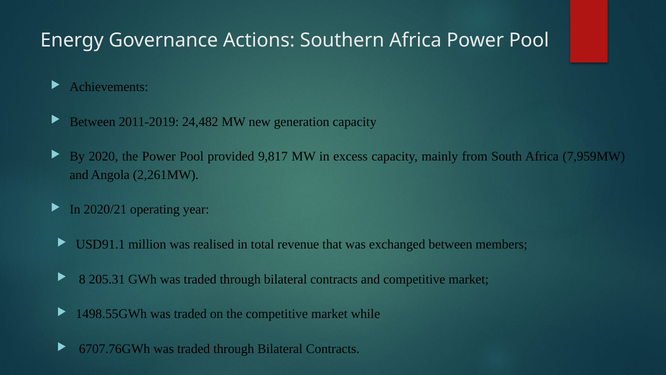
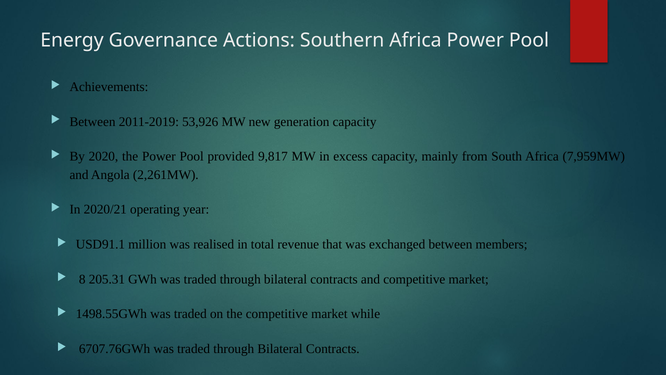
24,482: 24,482 -> 53,926
